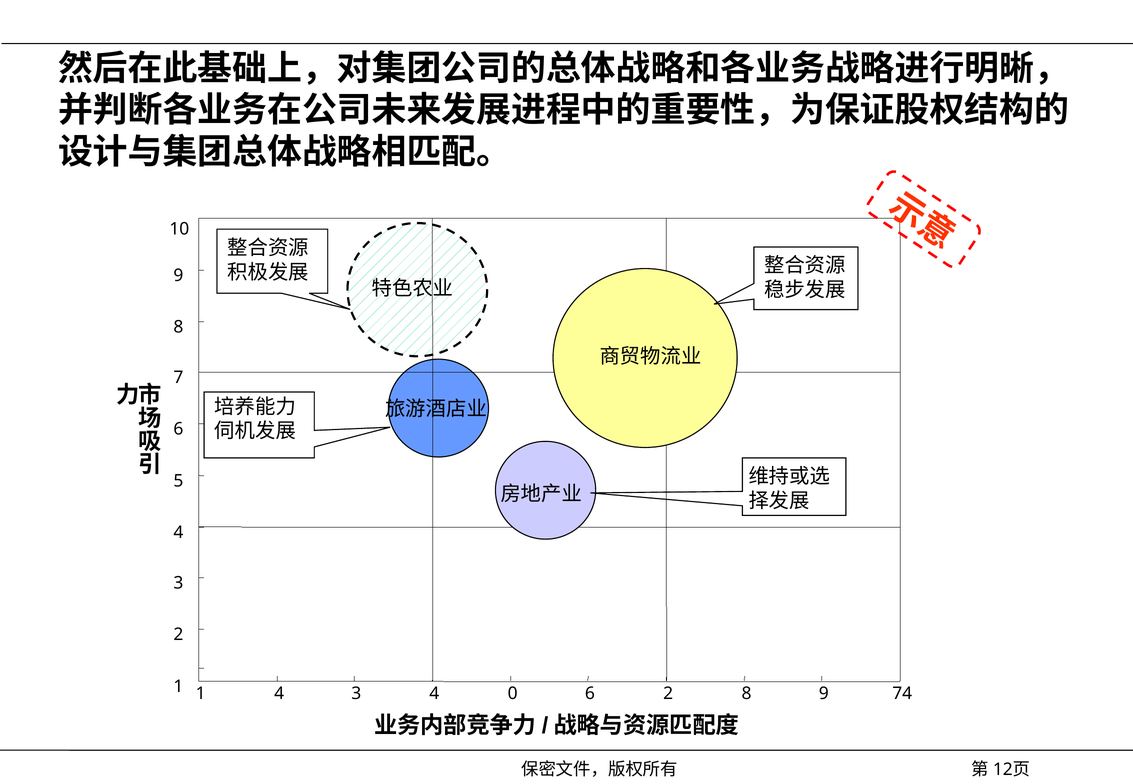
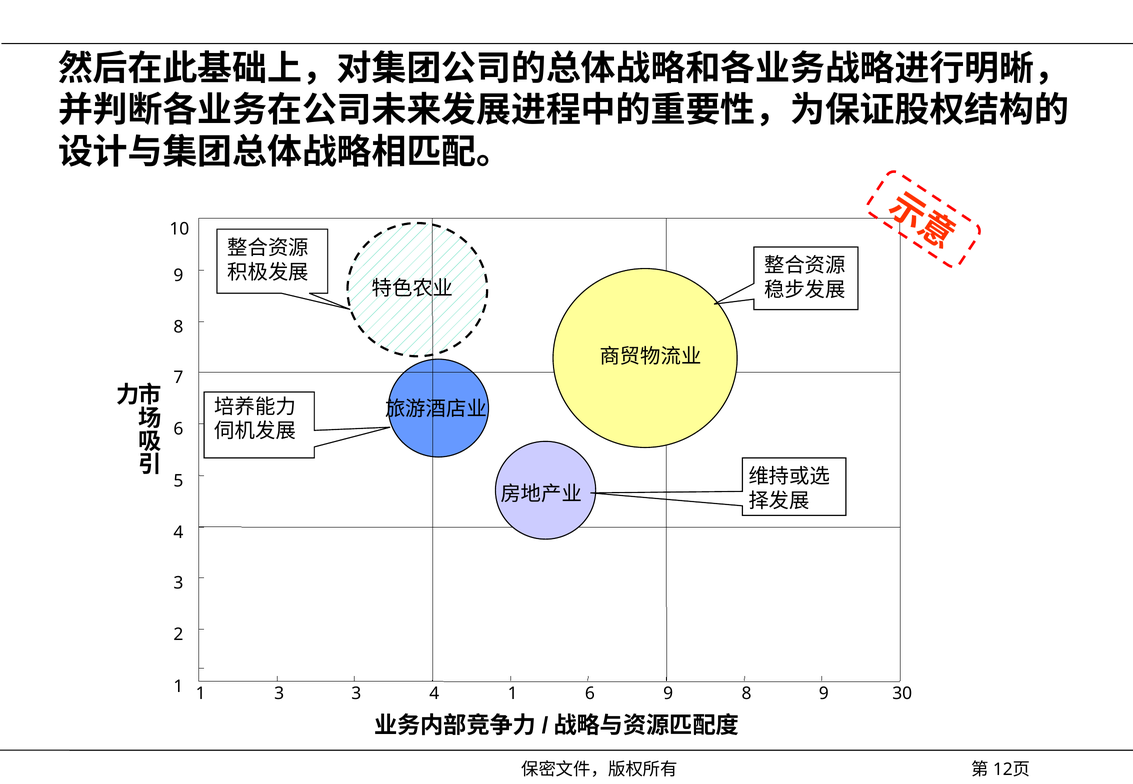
1 4: 4 -> 3
4 0: 0 -> 1
6 2: 2 -> 9
74: 74 -> 30
